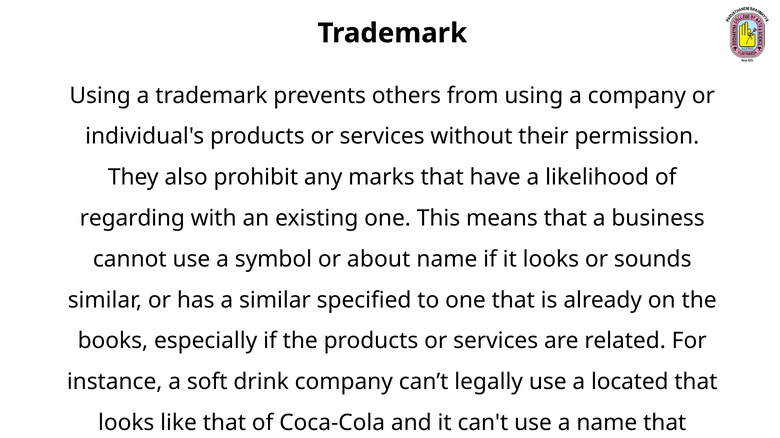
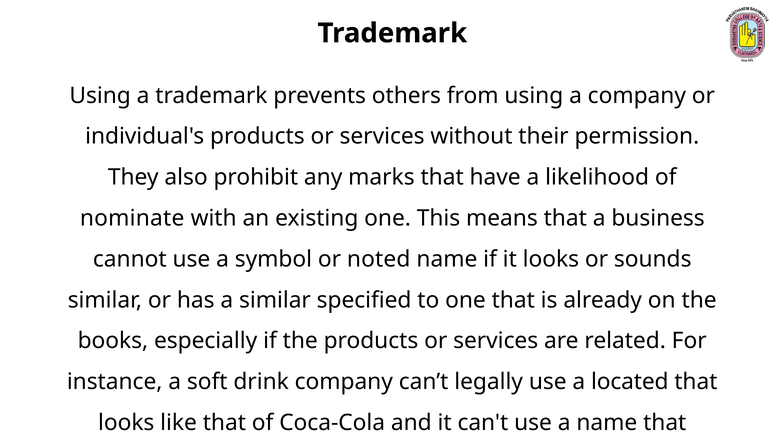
regarding: regarding -> nominate
about: about -> noted
